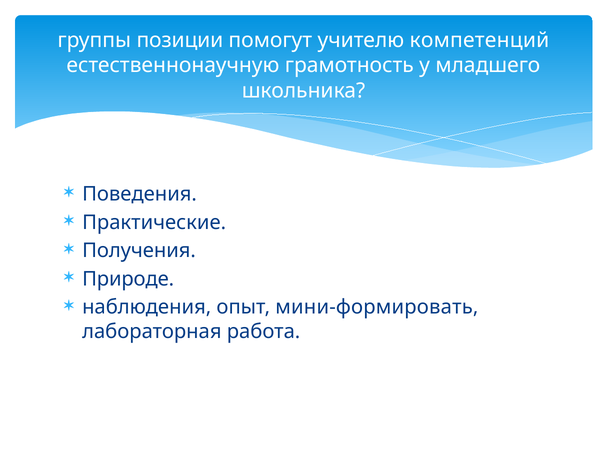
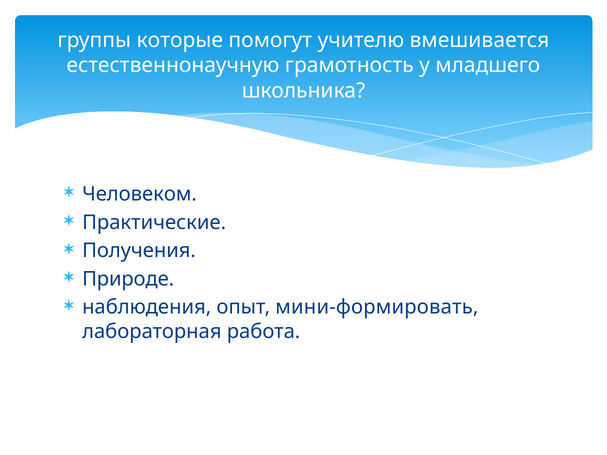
позиции: позиции -> которые
компетенций: компетенций -> вмешивается
Поведения: Поведения -> Человеком
